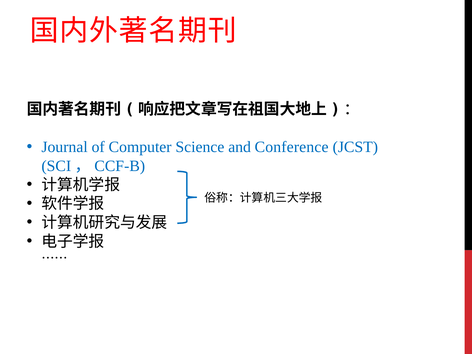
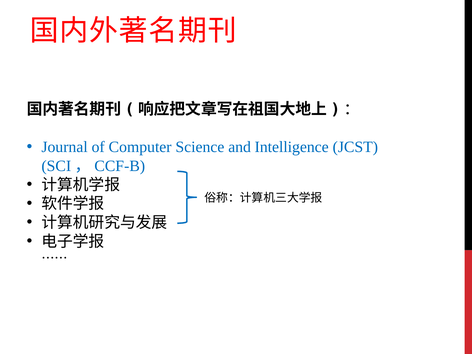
Conference: Conference -> Intelligence
